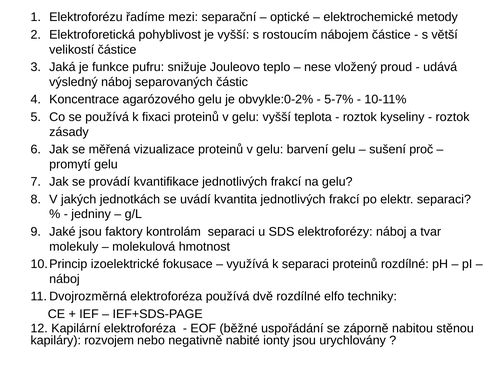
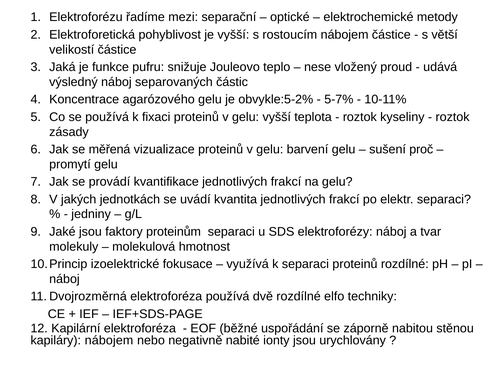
obvykle:0-2%: obvykle:0-2% -> obvykle:5-2%
kontrolám: kontrolám -> proteinům
kapiláry rozvojem: rozvojem -> nábojem
